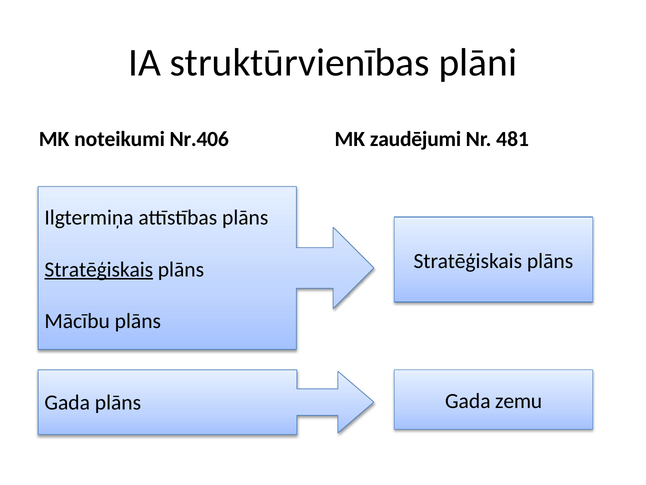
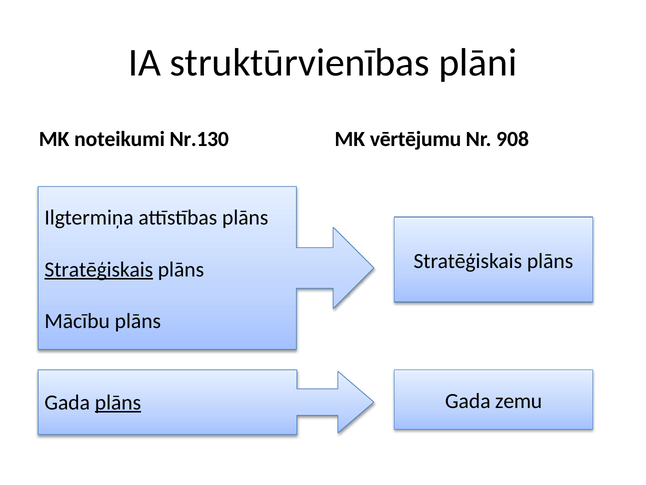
Nr.406: Nr.406 -> Nr.130
zaudējumi: zaudējumi -> vērtējumu
481: 481 -> 908
plāns at (118, 402) underline: none -> present
